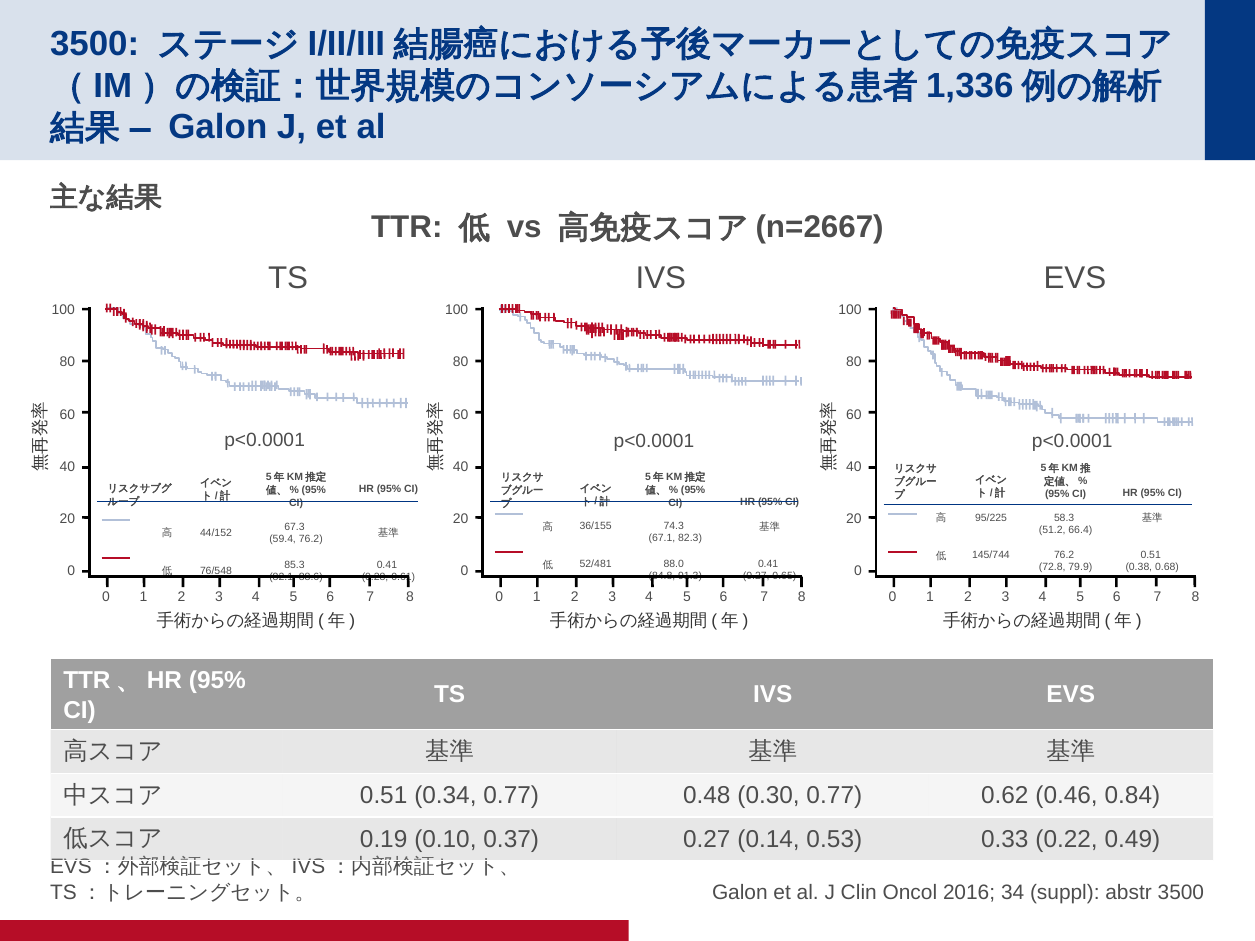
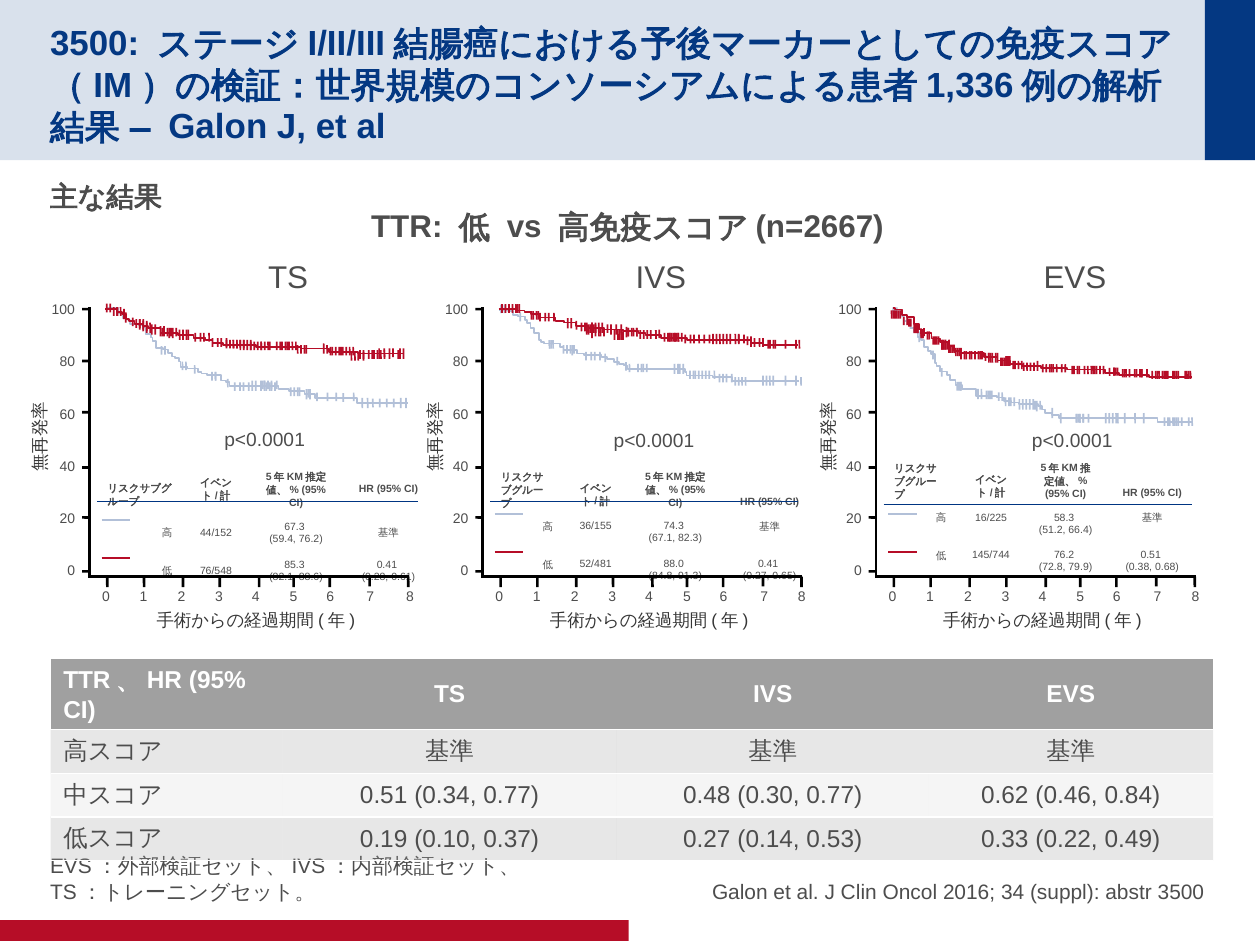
95/225: 95/225 -> 16/225
